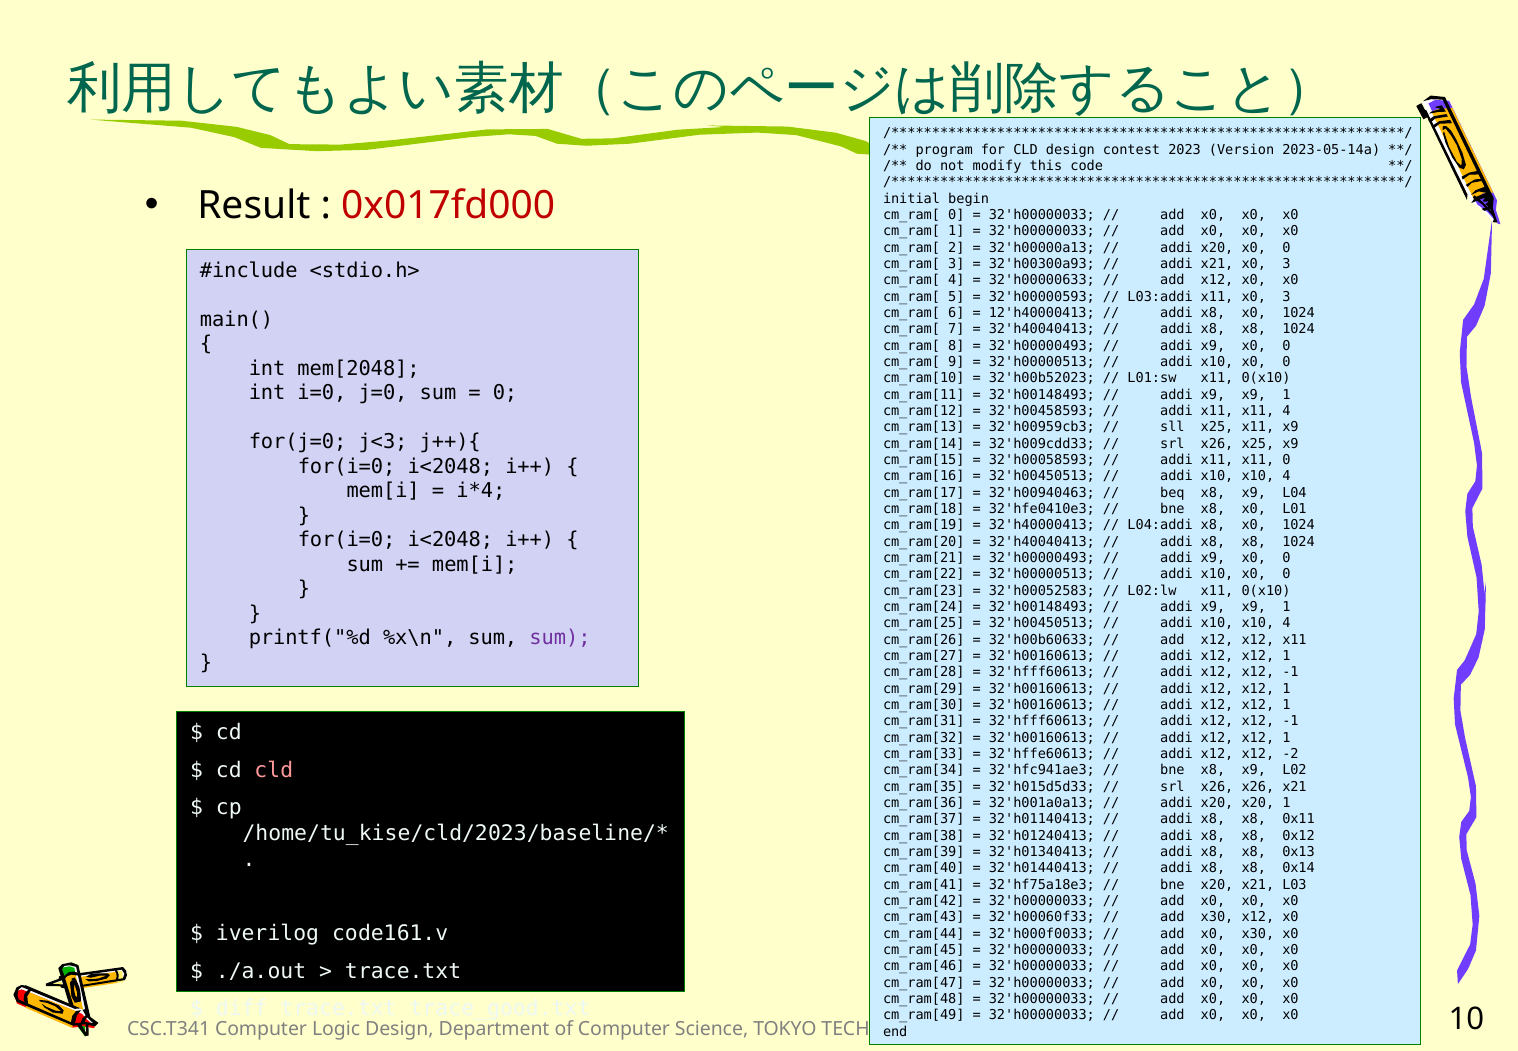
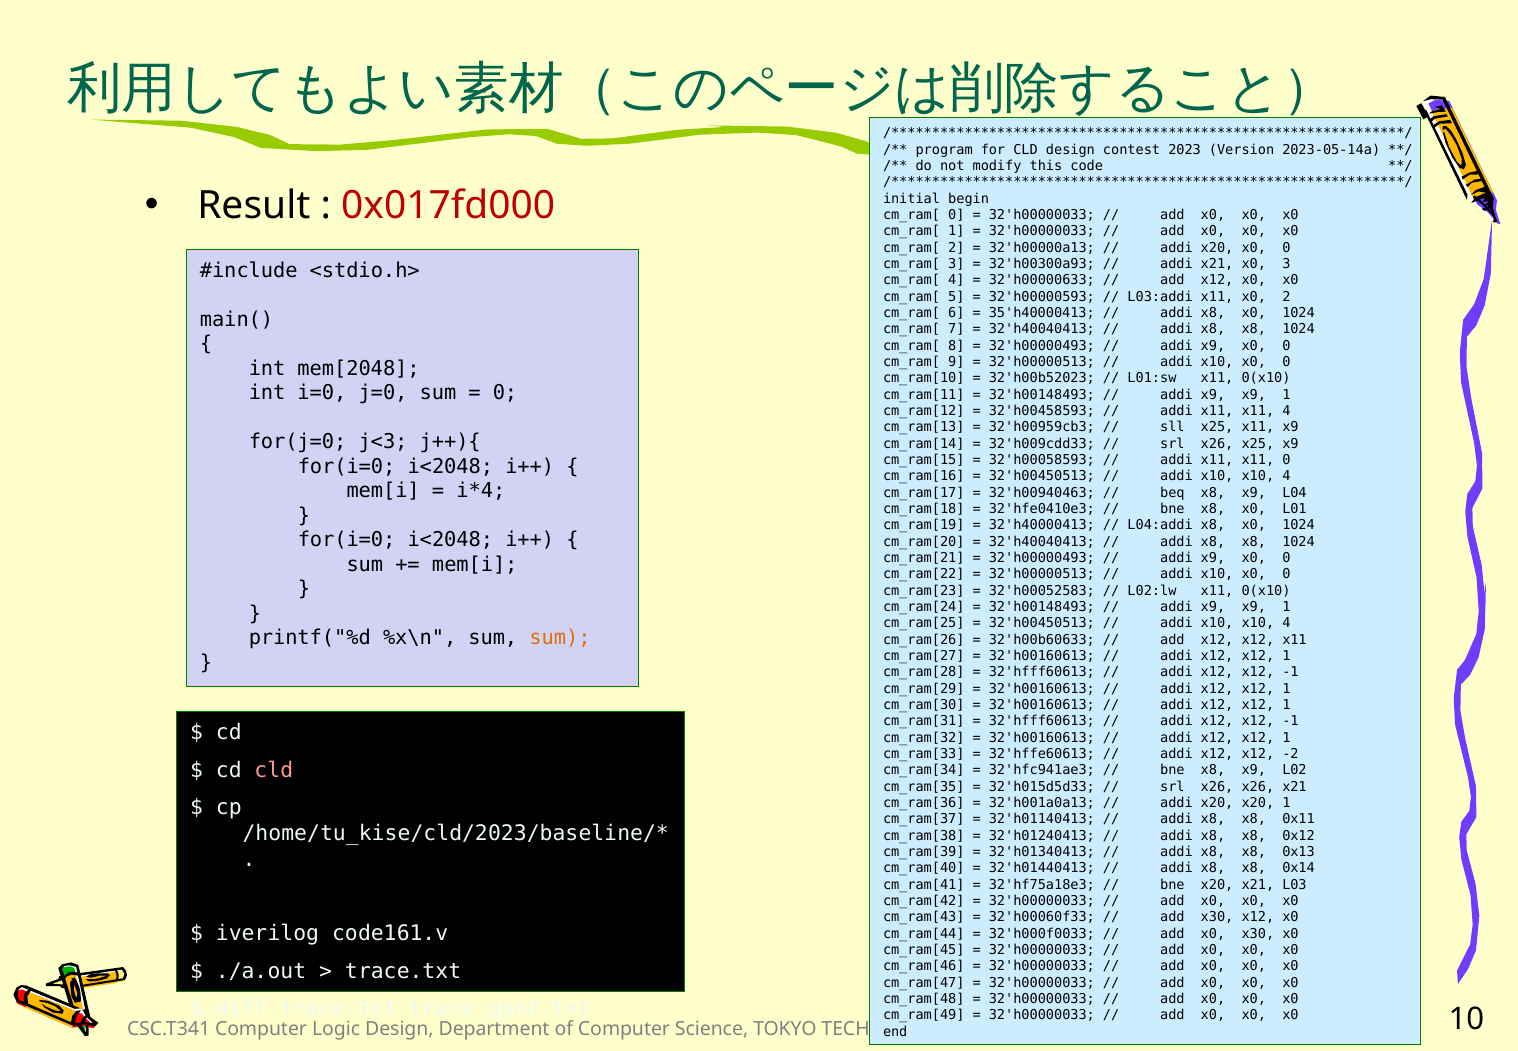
x11 x0 3: 3 -> 2
12'h40000413: 12'h40000413 -> 35'h40000413
sum at (560, 638) colour: purple -> orange
